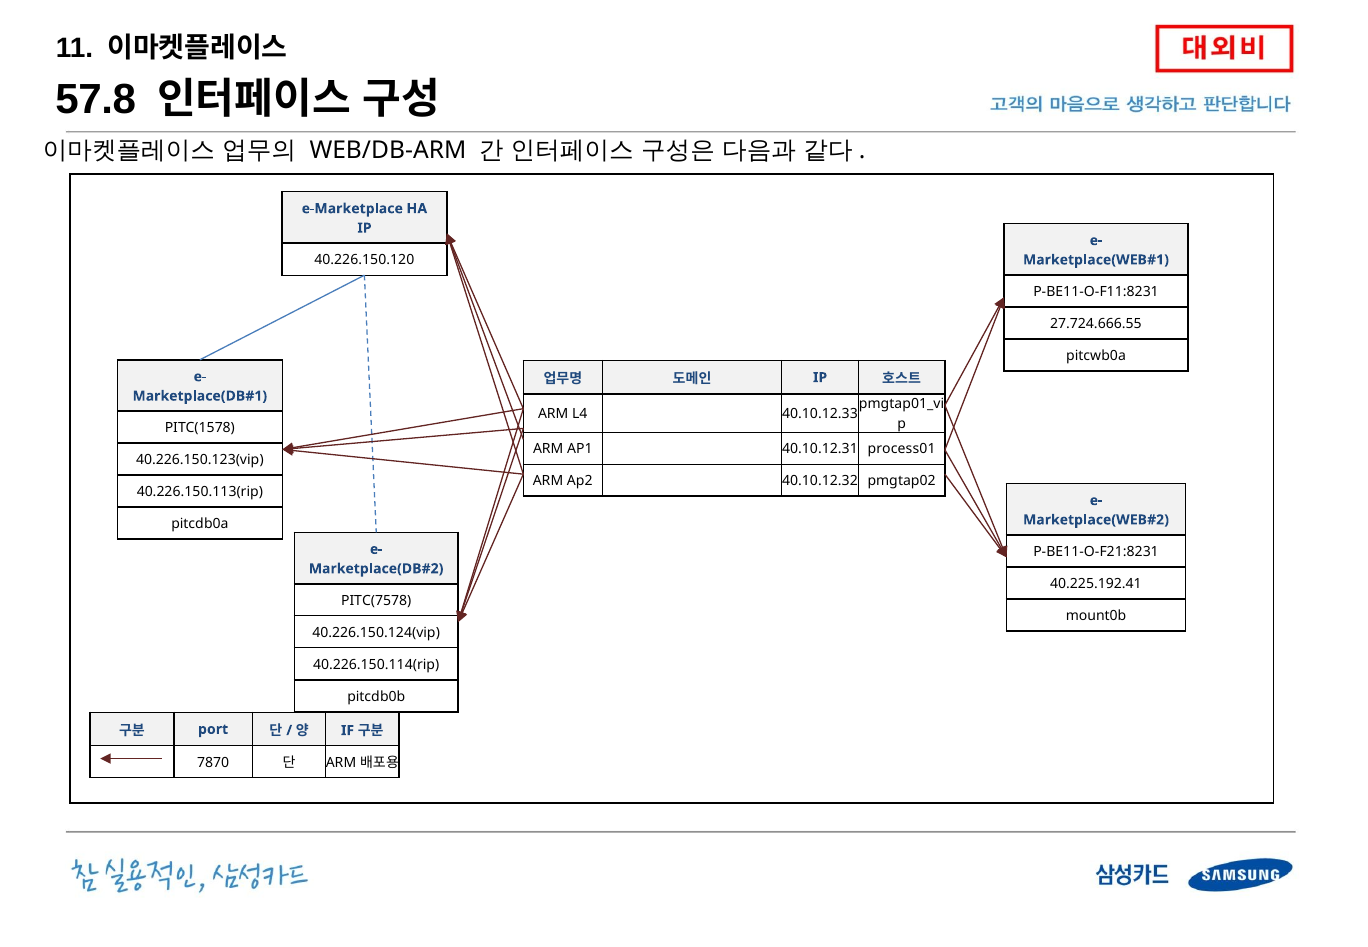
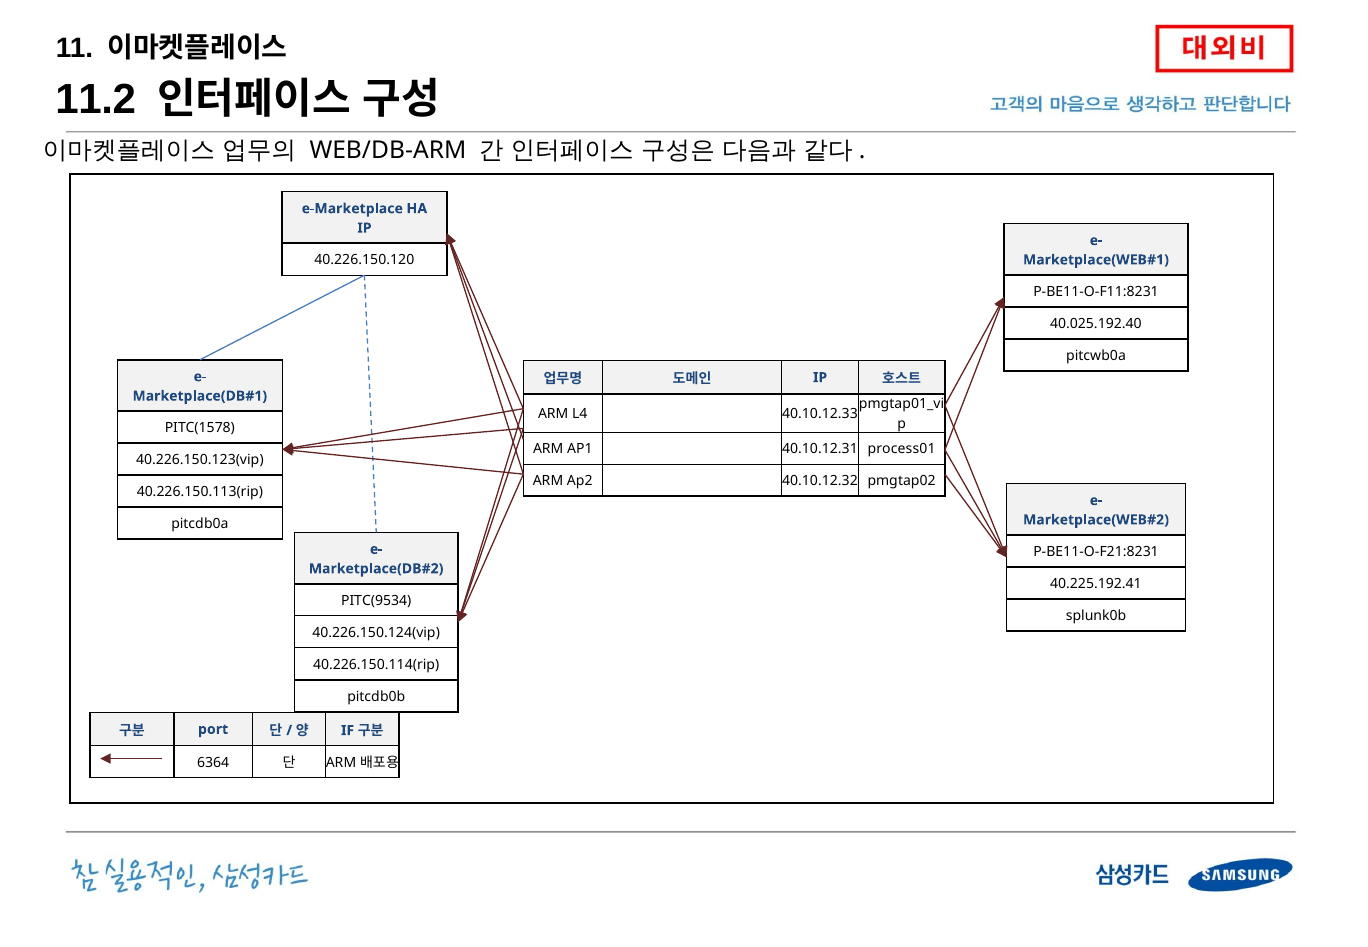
57.8: 57.8 -> 11.2
27.724.666.55: 27.724.666.55 -> 40.025.192.40
PITC(7578: PITC(7578 -> PITC(9534
mount0b: mount0b -> splunk0b
7870: 7870 -> 6364
